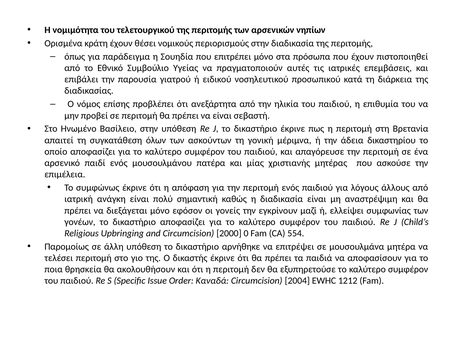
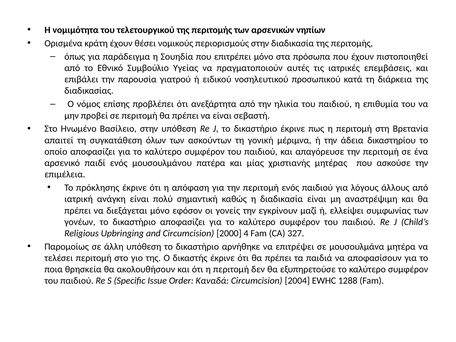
συμφώνως: συμφώνως -> πρόκλησης
0: 0 -> 4
554: 554 -> 327
1212: 1212 -> 1288
